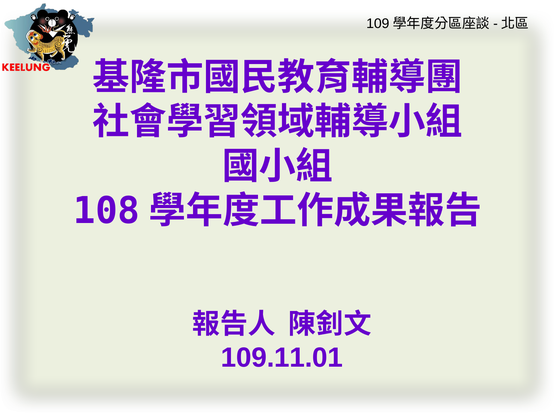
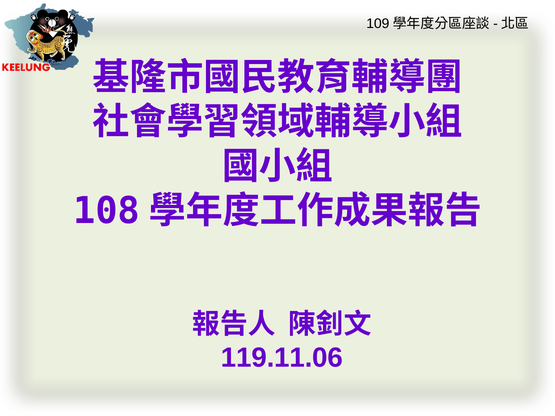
109.11.01: 109.11.01 -> 119.11.06
